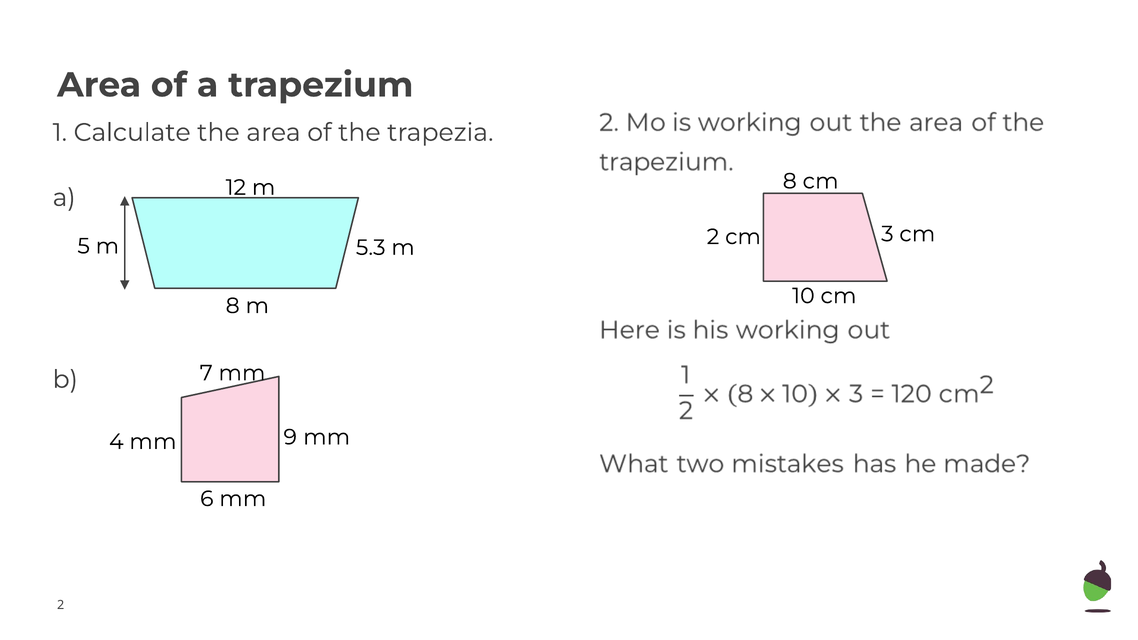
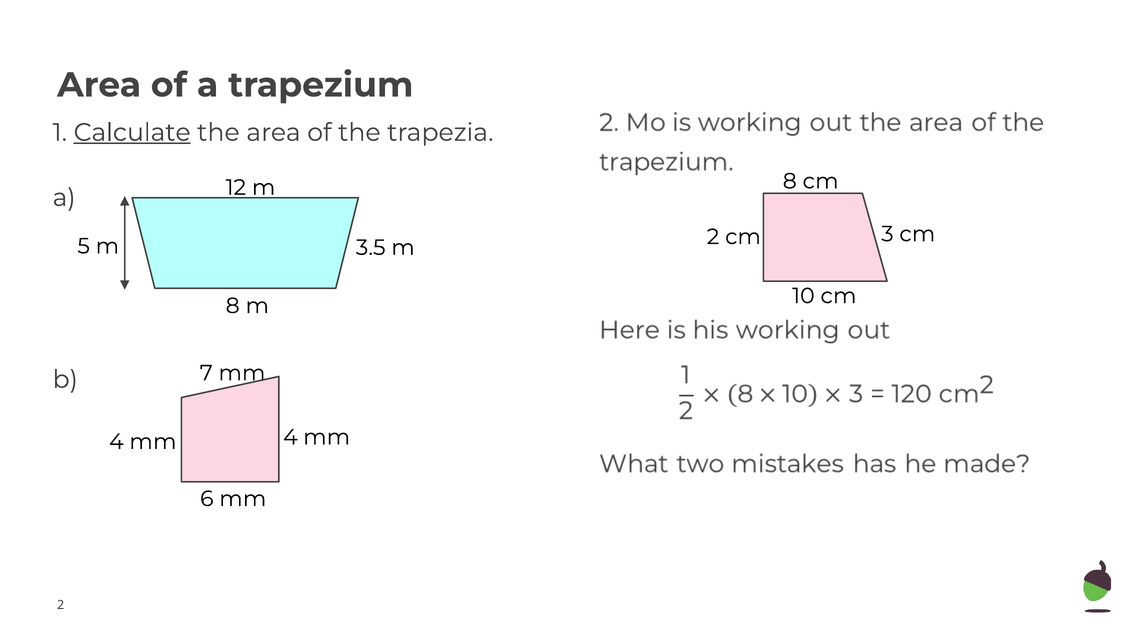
Calculate underline: none -> present
5.3: 5.3 -> 3.5
4 mm 9: 9 -> 4
